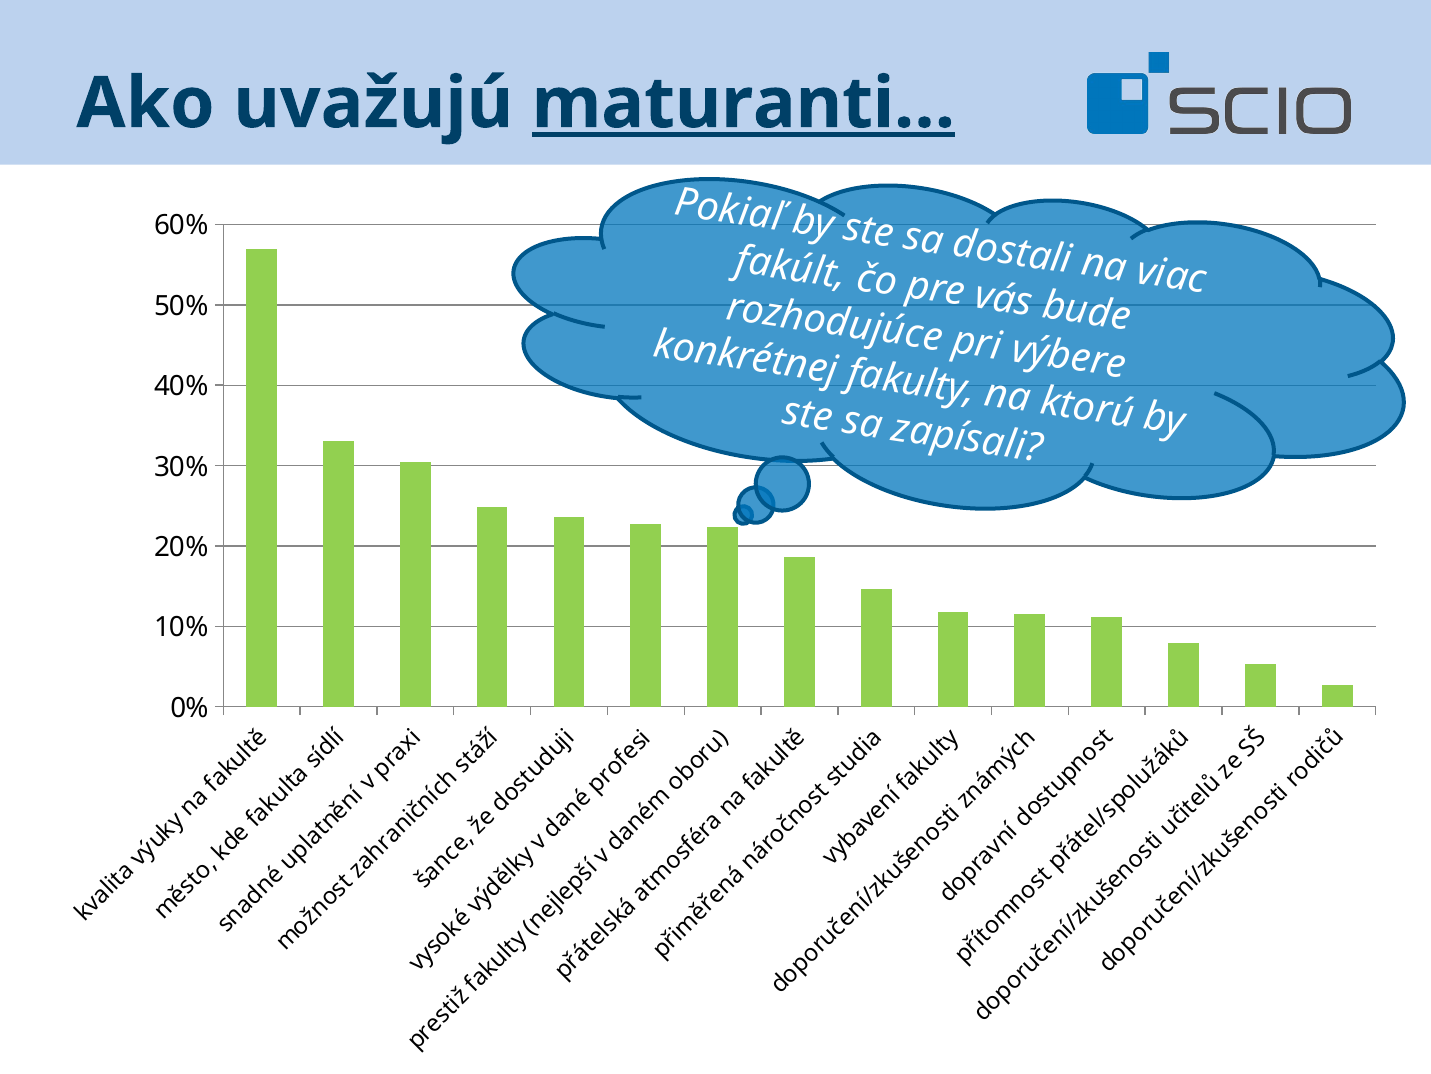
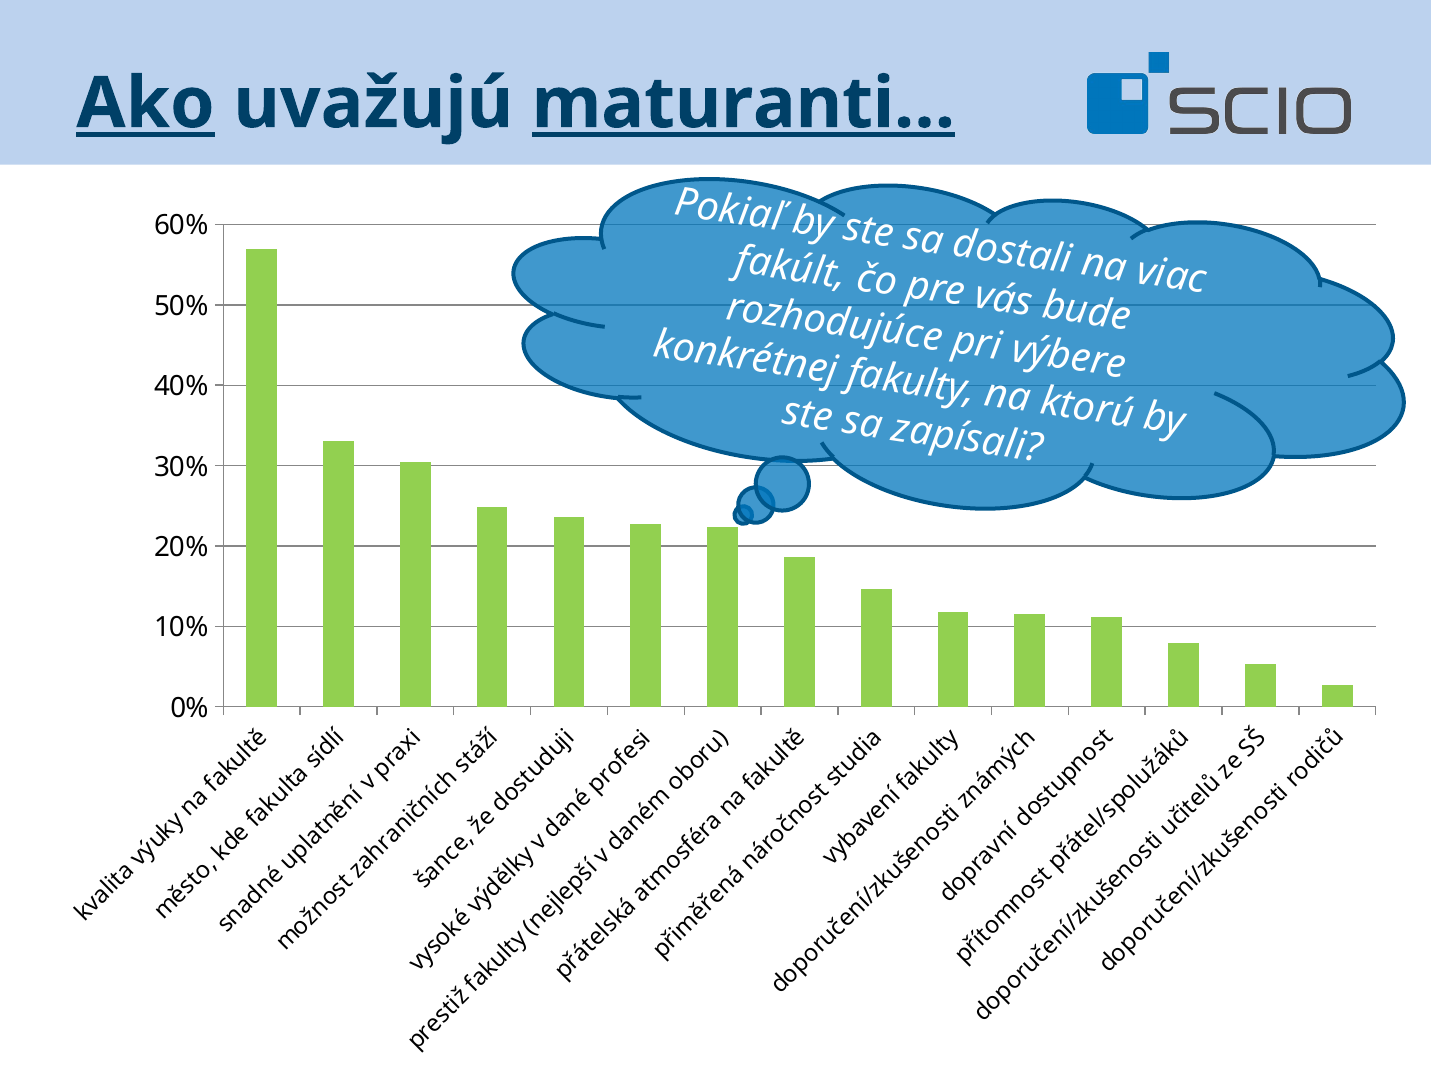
Ako underline: none -> present
